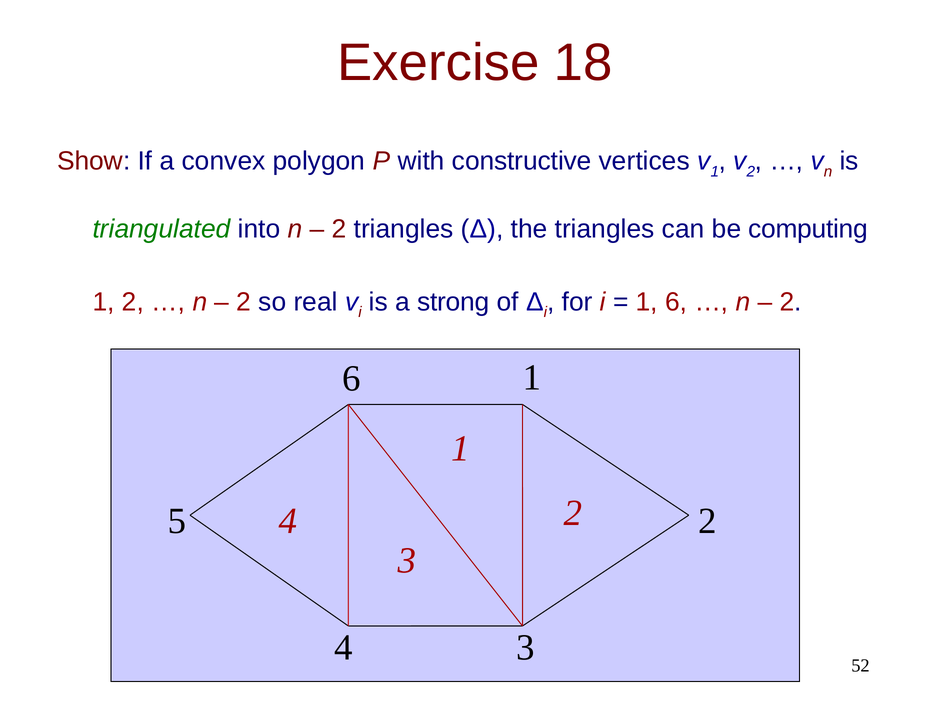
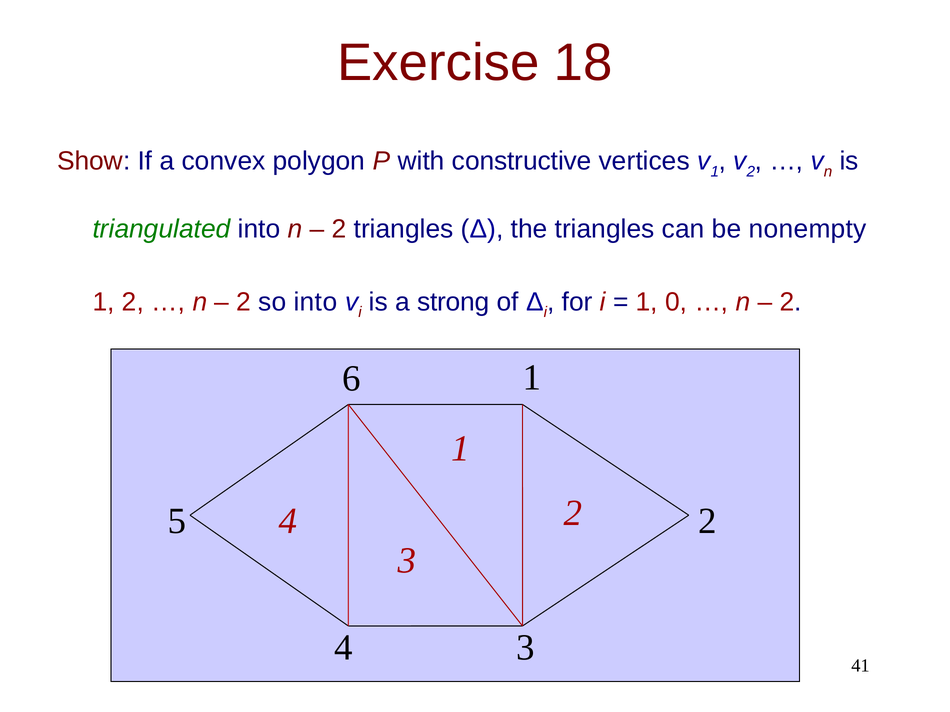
computing: computing -> nonempty
so real: real -> into
1 6: 6 -> 0
52: 52 -> 41
